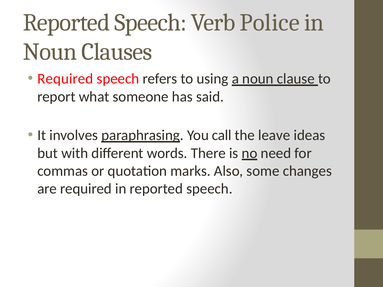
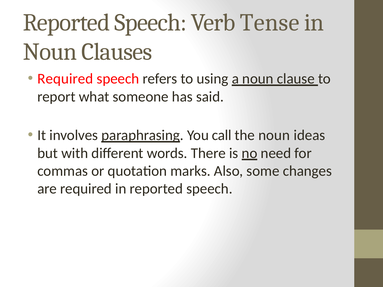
Police: Police -> Tense
the leave: leave -> noun
